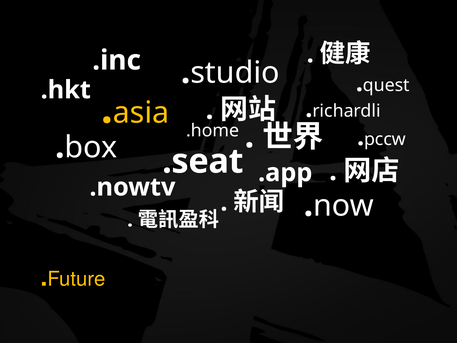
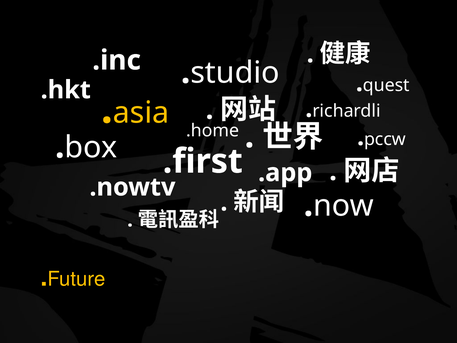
.seat: .seat -> .first
